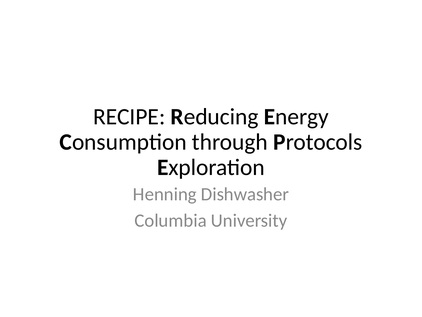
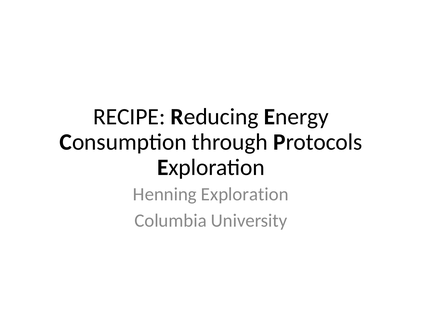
Henning Dishwasher: Dishwasher -> Exploration
